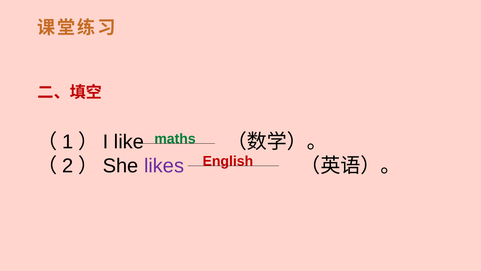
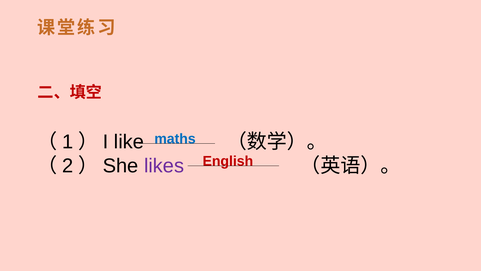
maths colour: green -> blue
